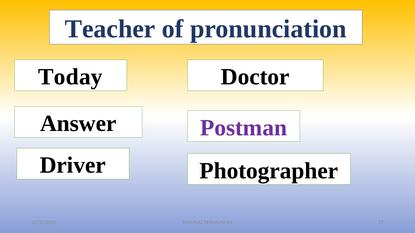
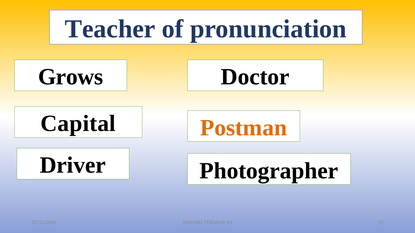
Today: Today -> Grows
Answer: Answer -> Capital
Postman colour: purple -> orange
